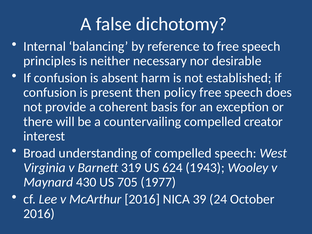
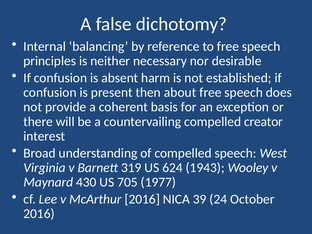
policy: policy -> about
